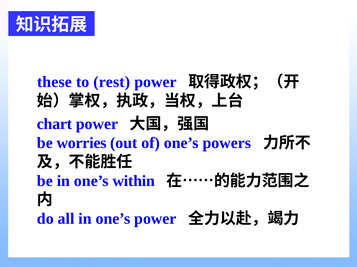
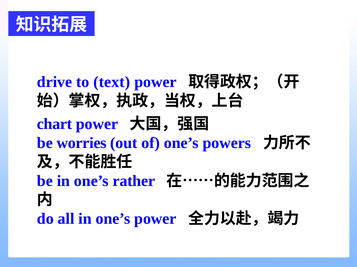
these: these -> drive
rest: rest -> text
within: within -> rather
